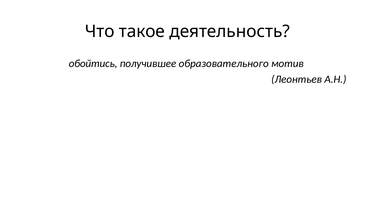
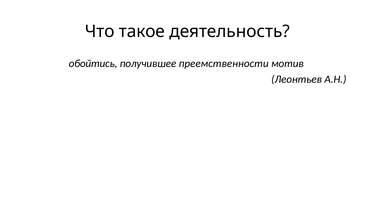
образовательного: образовательного -> преемственности
